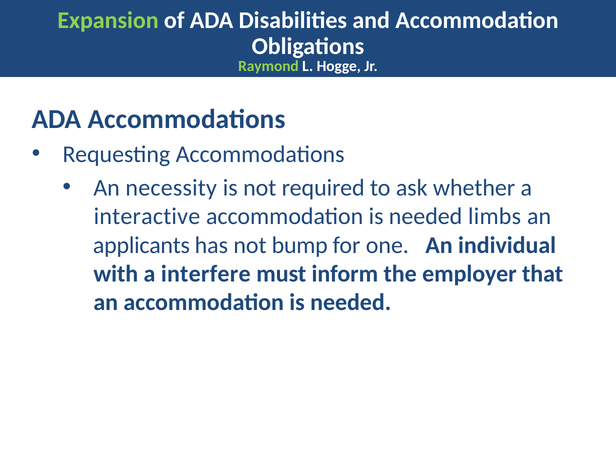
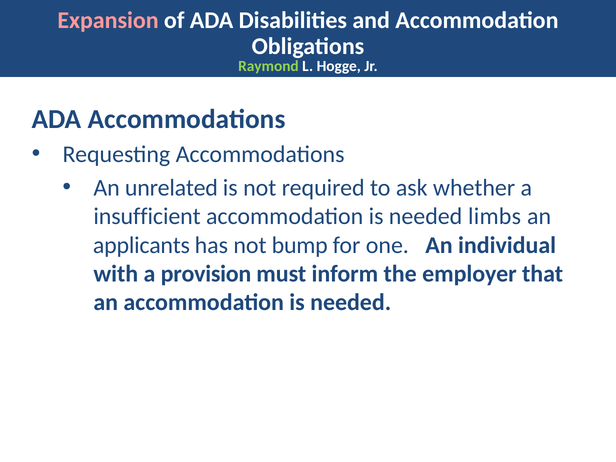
Expansion colour: light green -> pink
necessity: necessity -> unrelated
interactive: interactive -> insufficient
interfere: interfere -> provision
